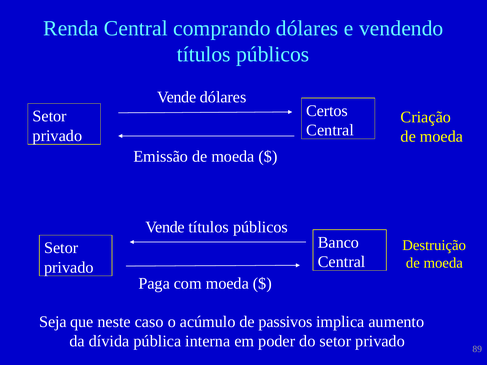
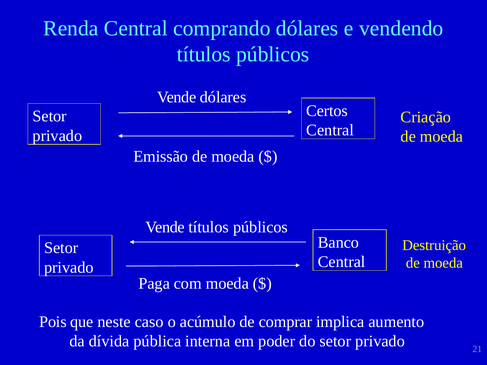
Seja: Seja -> Pois
passivos: passivos -> comprar
89: 89 -> 21
